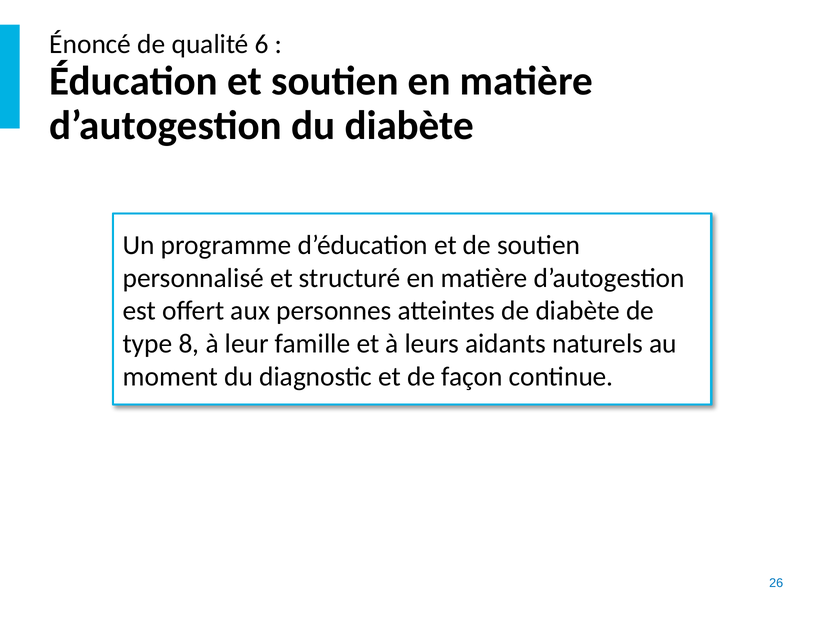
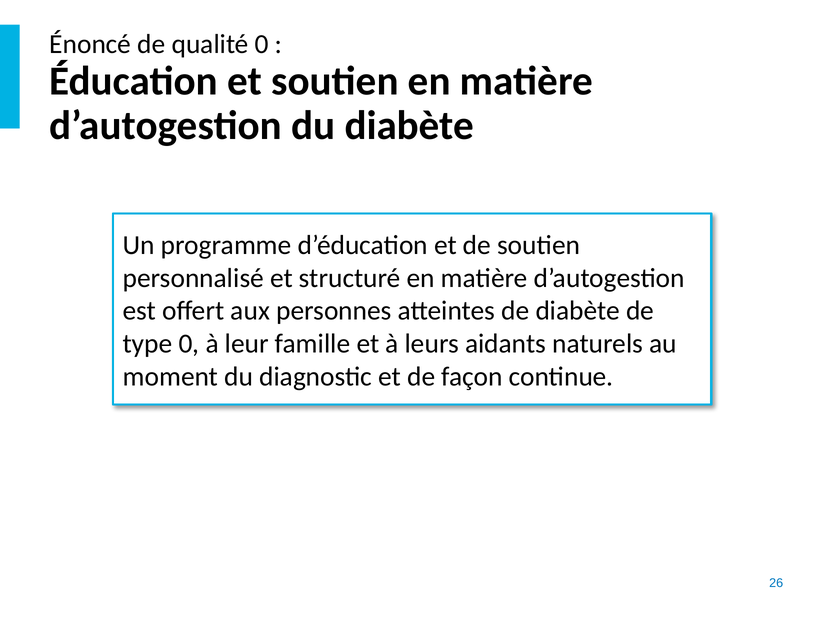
qualité 6: 6 -> 0
type 8: 8 -> 0
